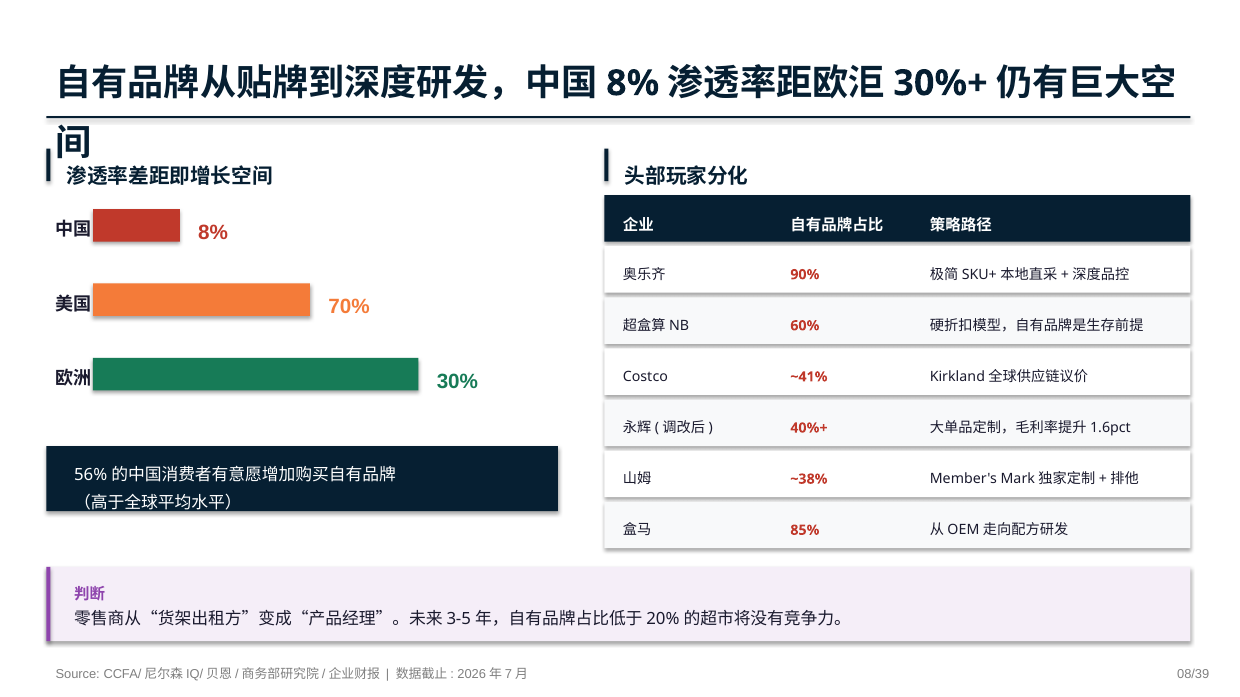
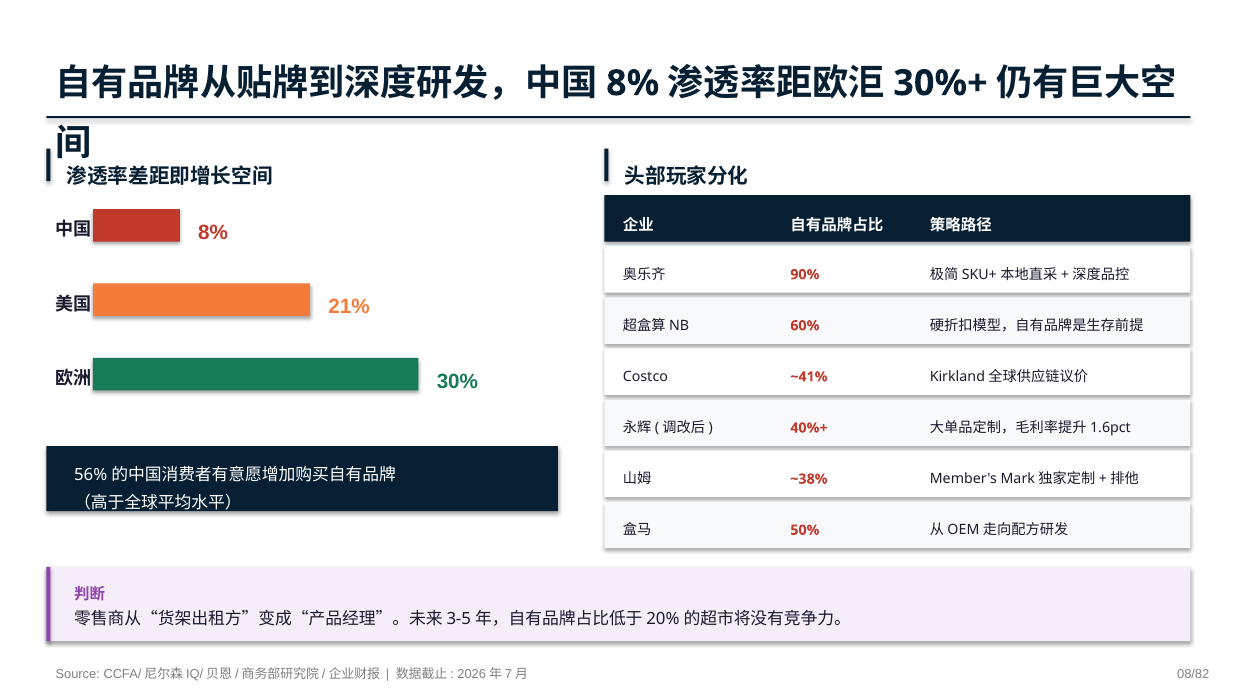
70%: 70% -> 21%
85%: 85% -> 50%
08/39: 08/39 -> 08/82
